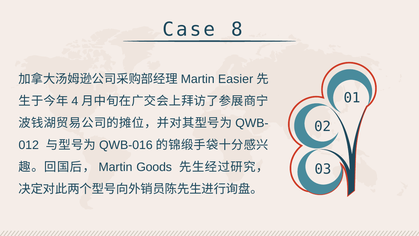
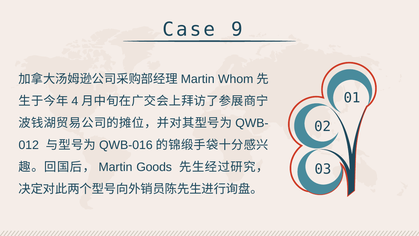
8: 8 -> 9
Easier: Easier -> Whom
